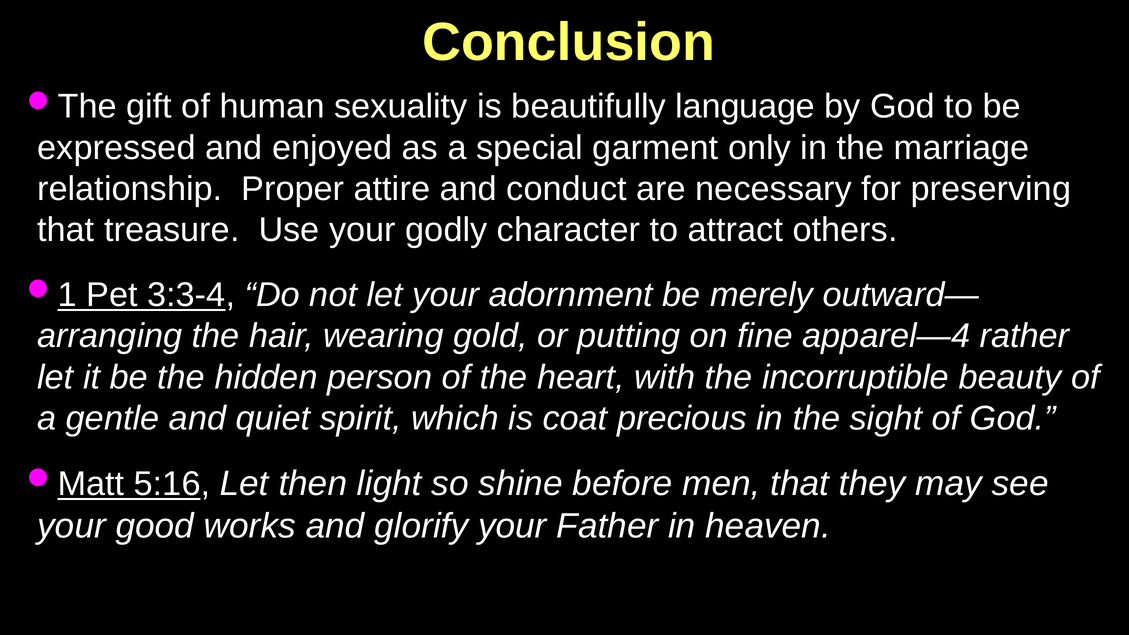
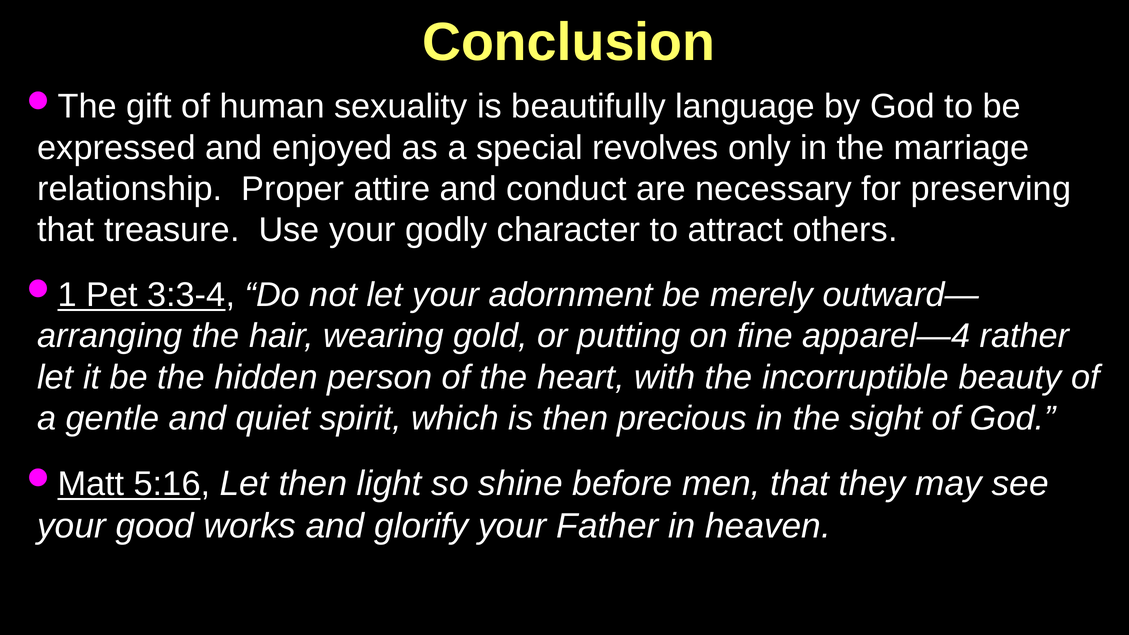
garment: garment -> revolves
is coat: coat -> then
